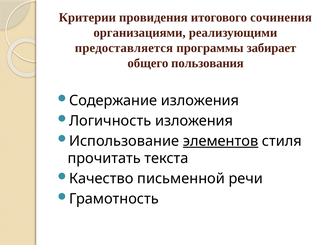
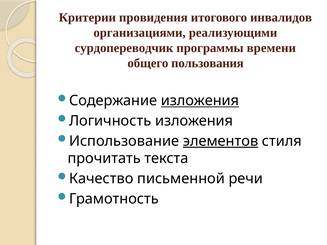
сочинения: сочинения -> инвалидов
предоставляется: предоставляется -> сурдопереводчик
забирает: забирает -> времени
изложения at (200, 101) underline: none -> present
